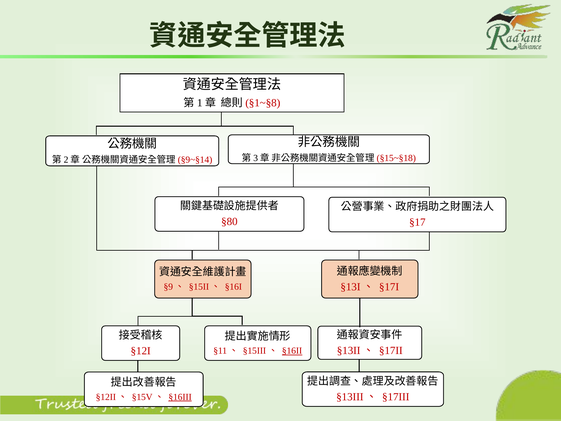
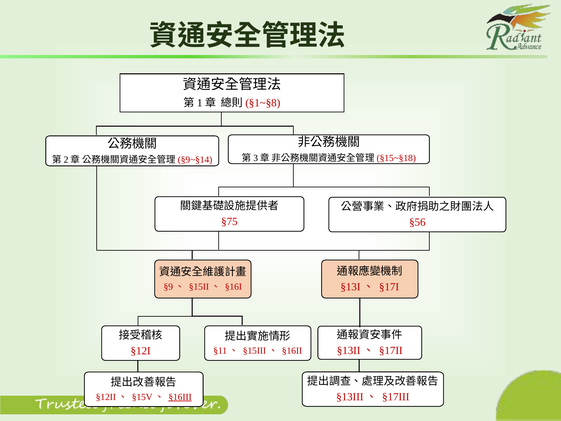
§80: §80 -> §75
§17: §17 -> §56
§16II underline: present -> none
